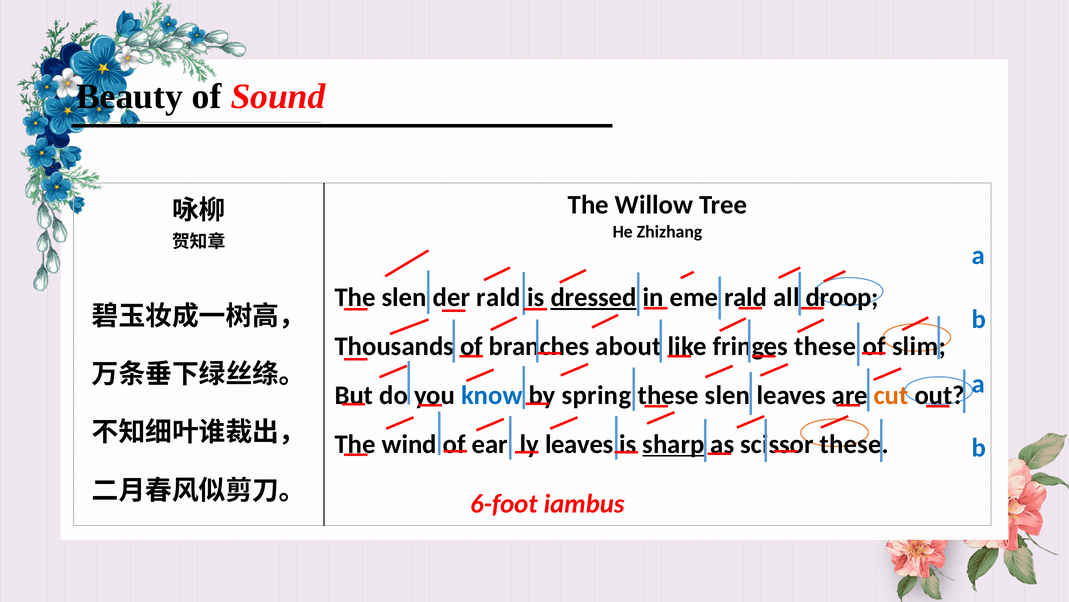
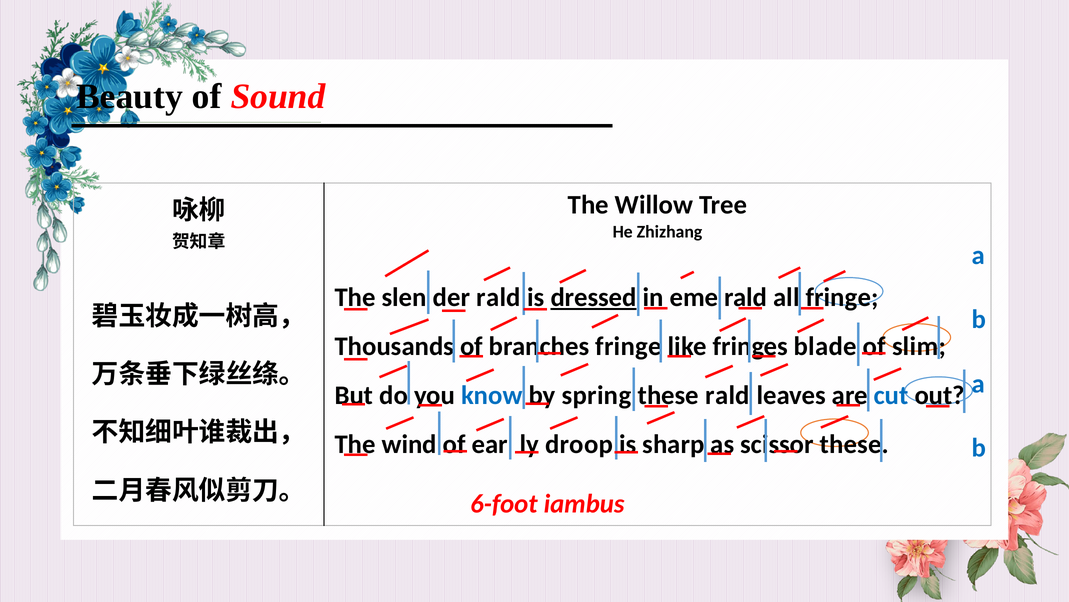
all droop: droop -> fringe
branches about: about -> fringe
fringes these: these -> blade
these slen: slen -> rald
cut colour: orange -> blue
ly leaves: leaves -> droop
sharp underline: present -> none
